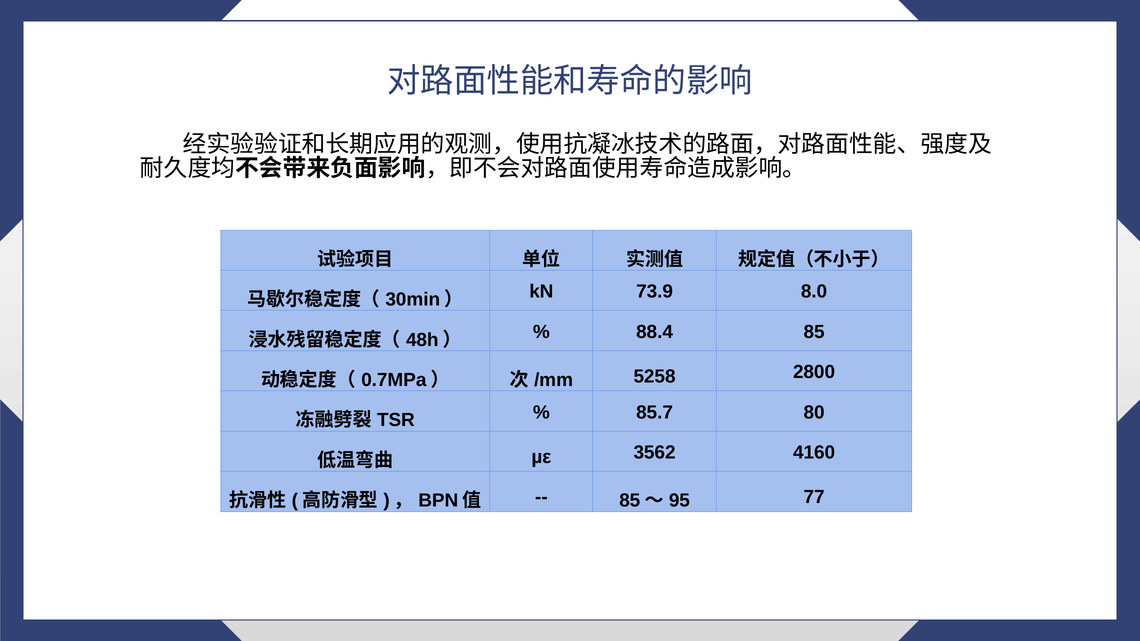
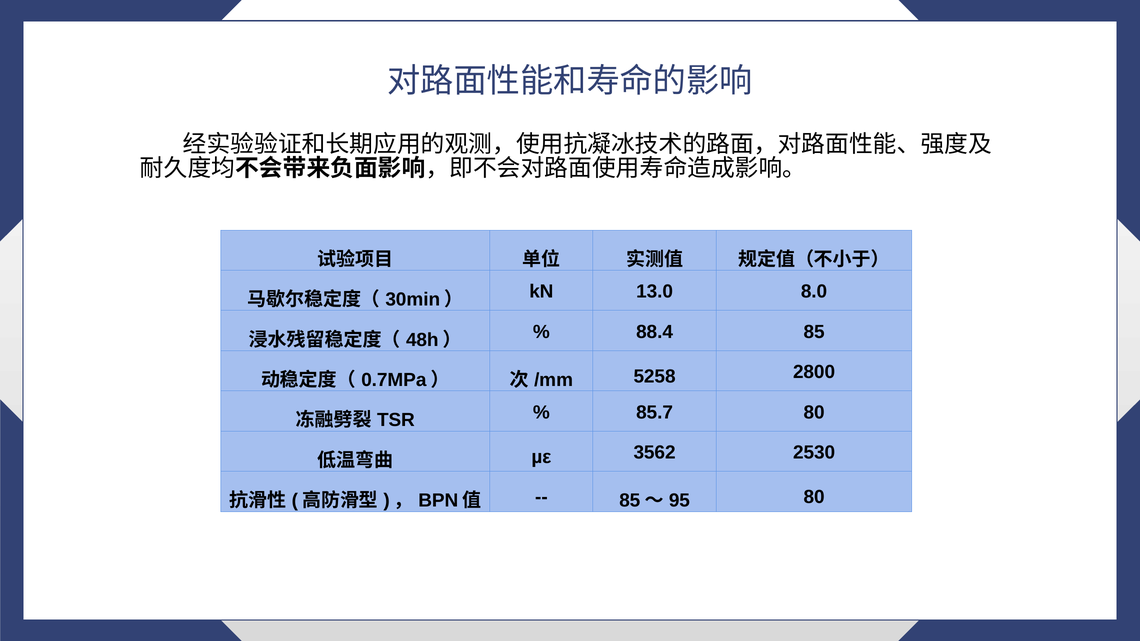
73.9: 73.9 -> 13.0
4160: 4160 -> 2530
77 at (814, 497): 77 -> 80
